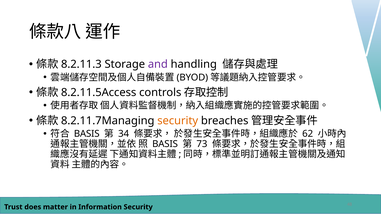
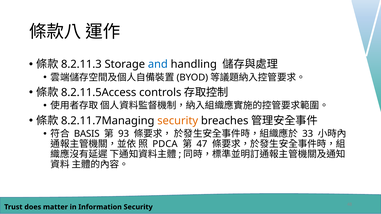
and colour: purple -> blue
34: 34 -> 93
62: 62 -> 33
BASIS at (165, 144): BASIS -> PDCA
73: 73 -> 47
